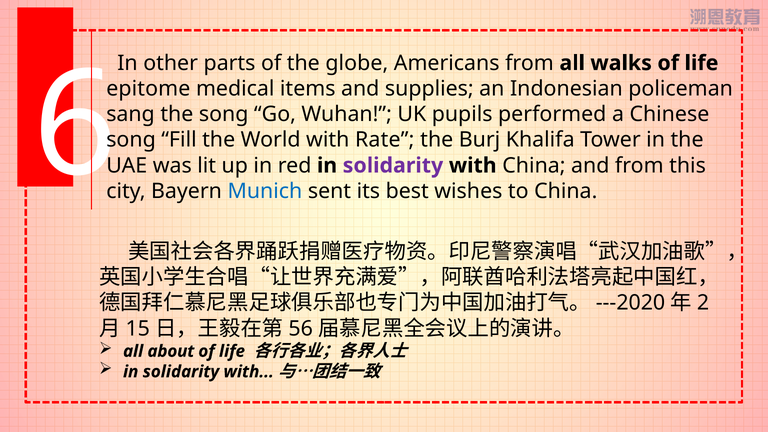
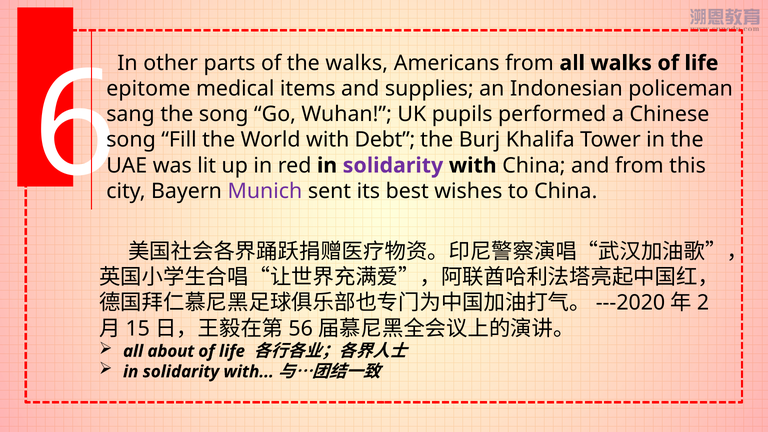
the globe: globe -> walks
Rate: Rate -> Debt
Munich colour: blue -> purple
